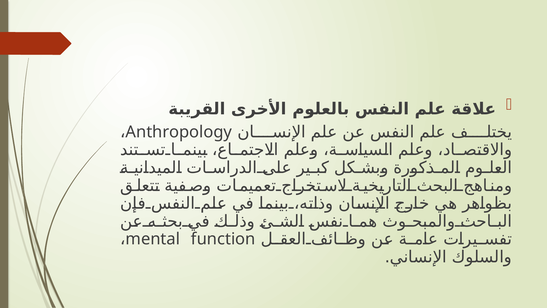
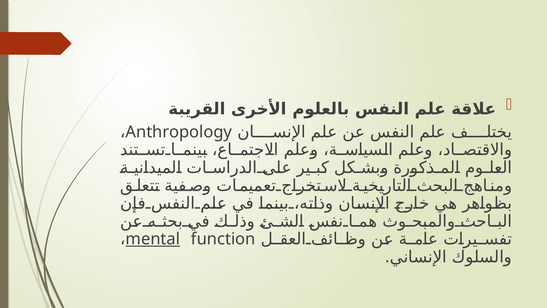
mental underline: none -> present
